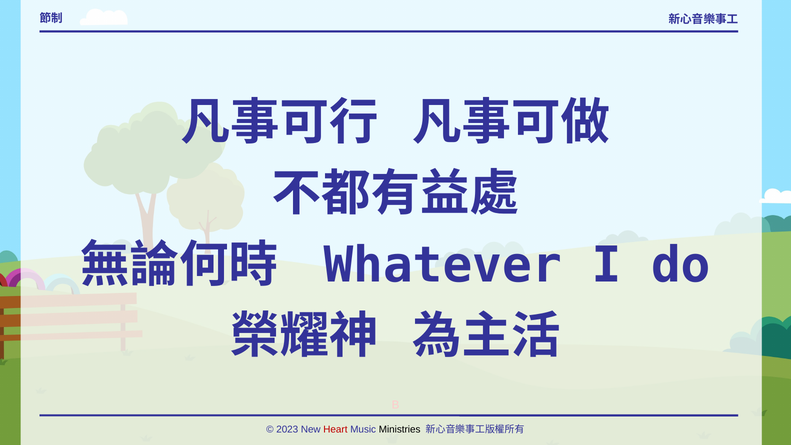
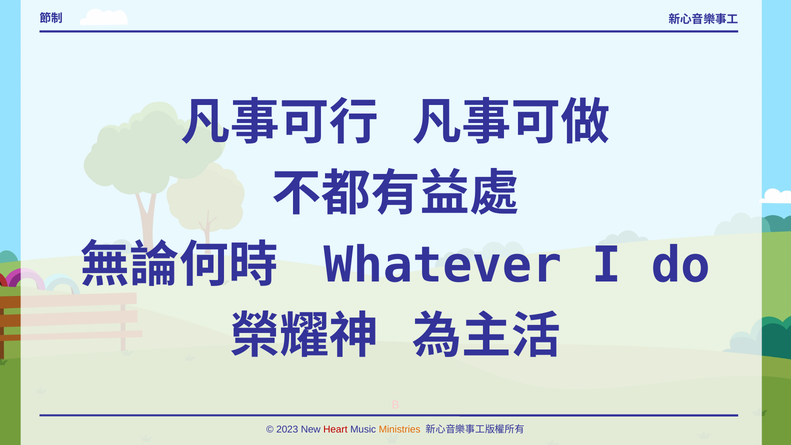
Ministries colour: black -> orange
